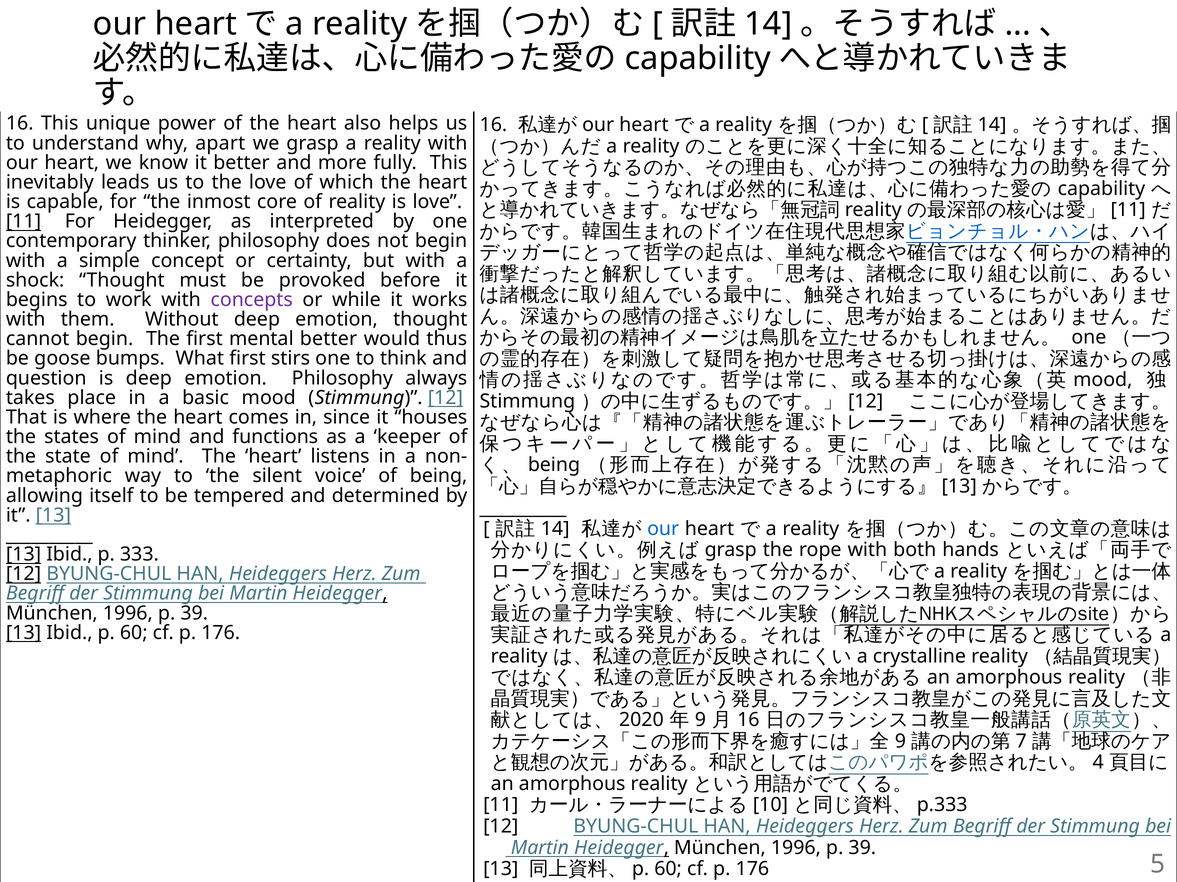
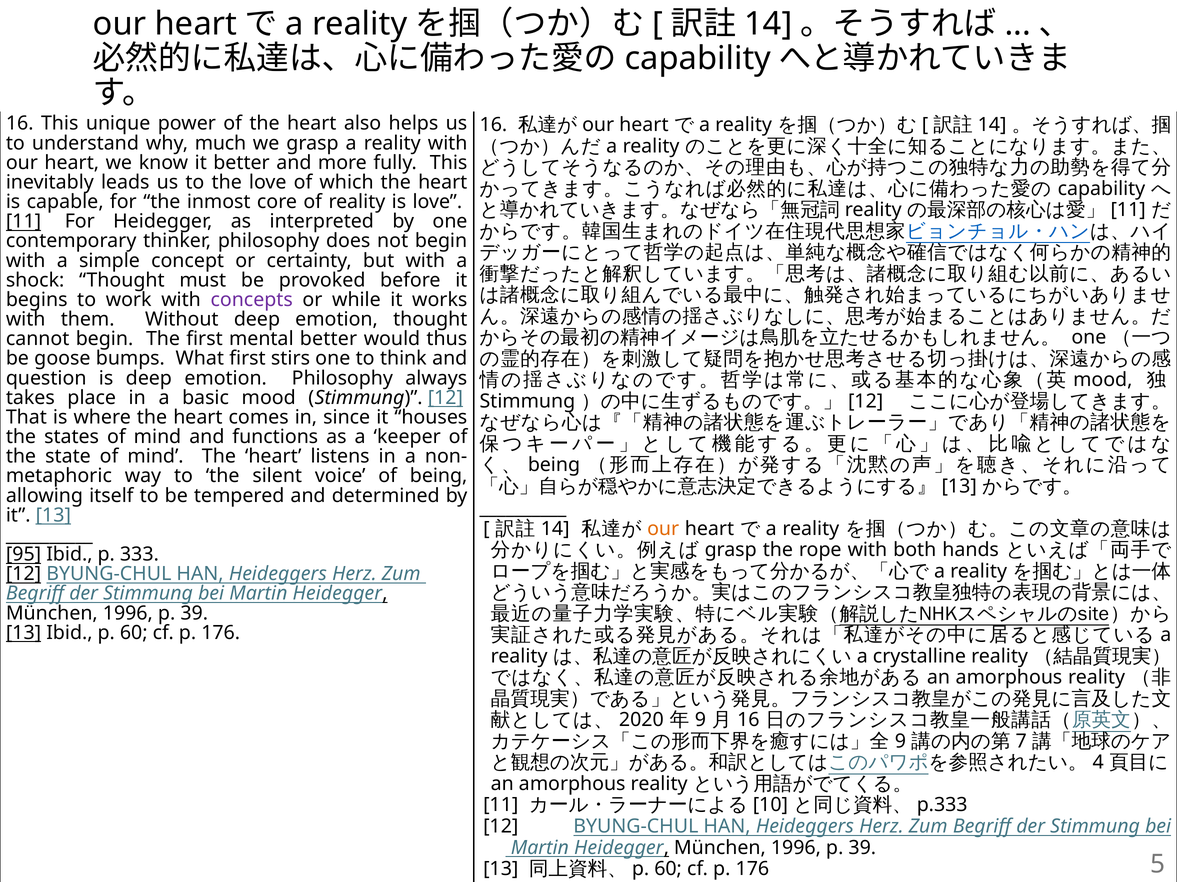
apart: apart -> much
our at (663, 529) colour: blue -> orange
13 at (24, 555): 13 -> 95
